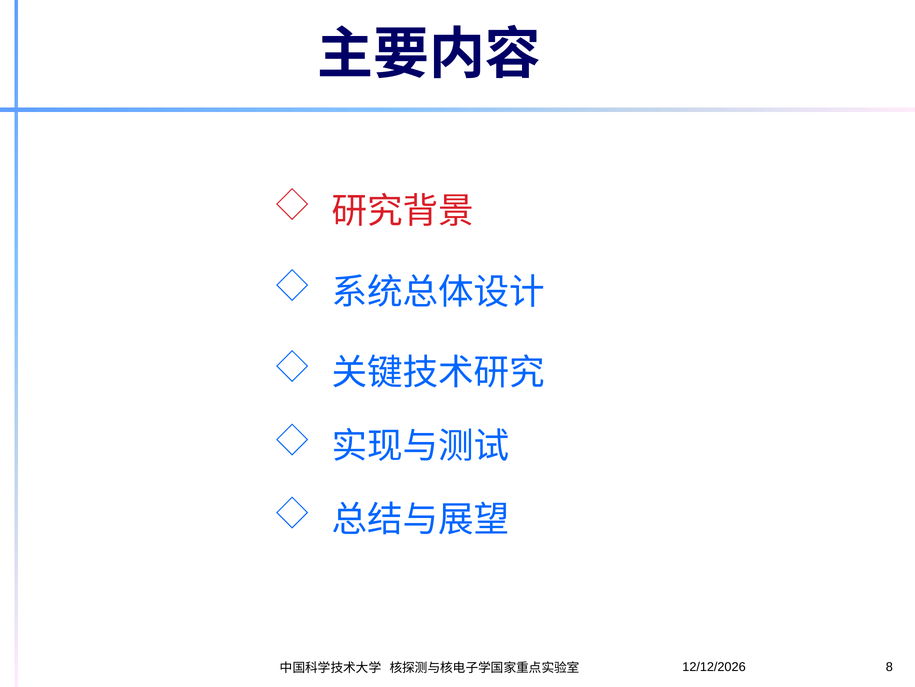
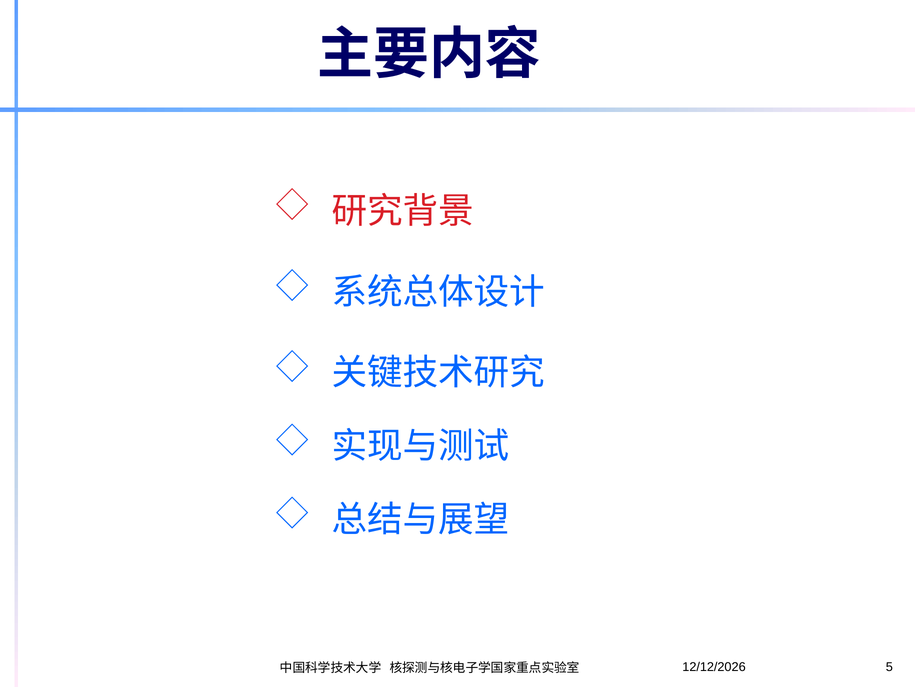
8: 8 -> 5
